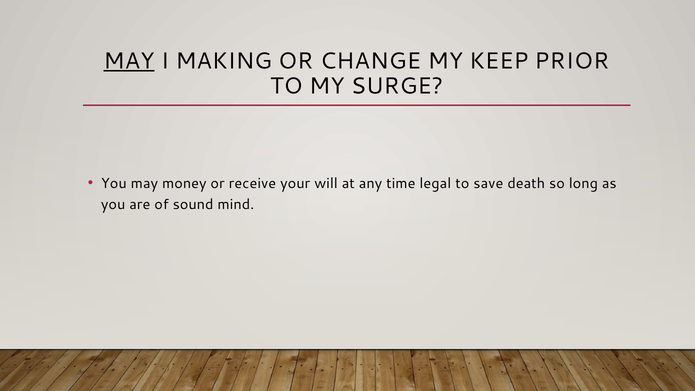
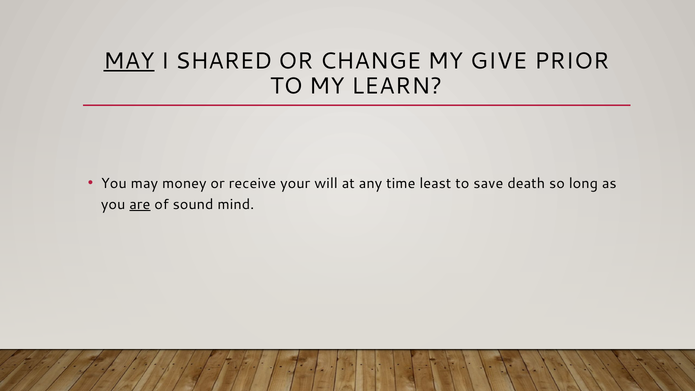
MAKING: MAKING -> SHARED
KEEP: KEEP -> GIVE
SURGE: SURGE -> LEARN
legal: legal -> least
are underline: none -> present
